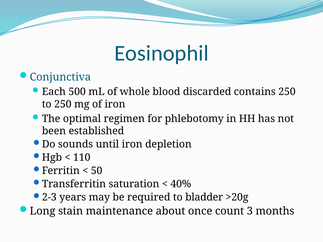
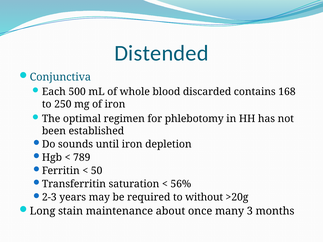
Eosinophil: Eosinophil -> Distended
contains 250: 250 -> 168
110: 110 -> 789
40%: 40% -> 56%
bladder: bladder -> without
count: count -> many
